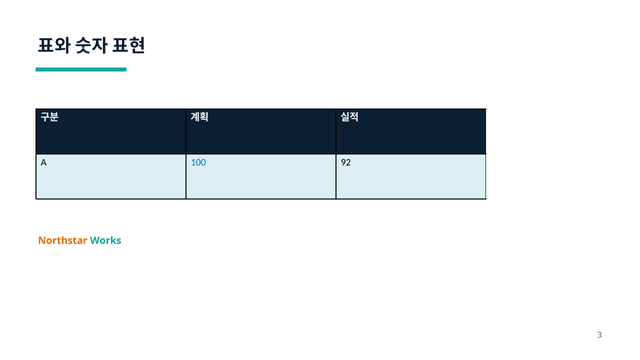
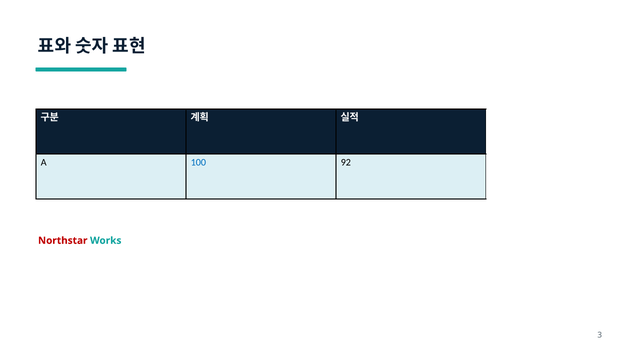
Northstar colour: orange -> red
